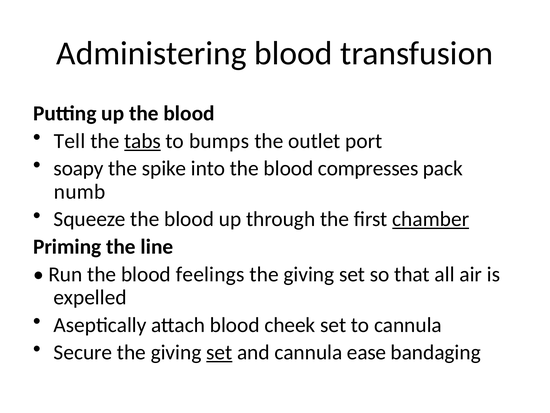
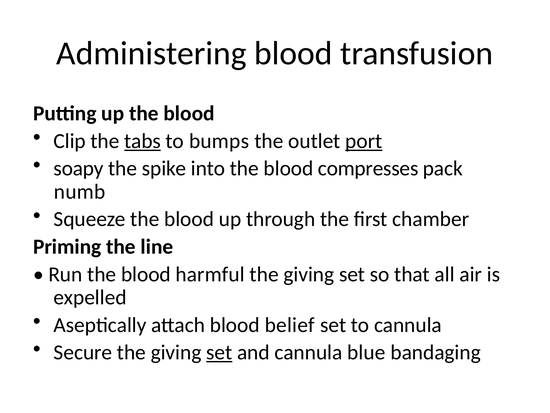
Tell: Tell -> Clip
port underline: none -> present
chamber underline: present -> none
feelings: feelings -> harmful
cheek: cheek -> belief
ease: ease -> blue
